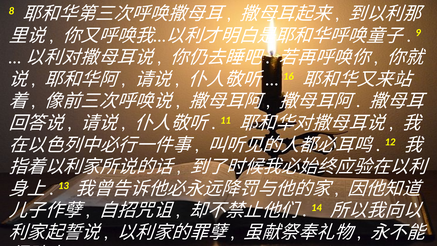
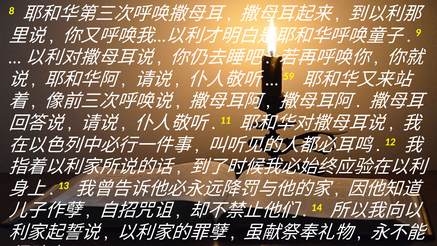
16: 16 -> 59
